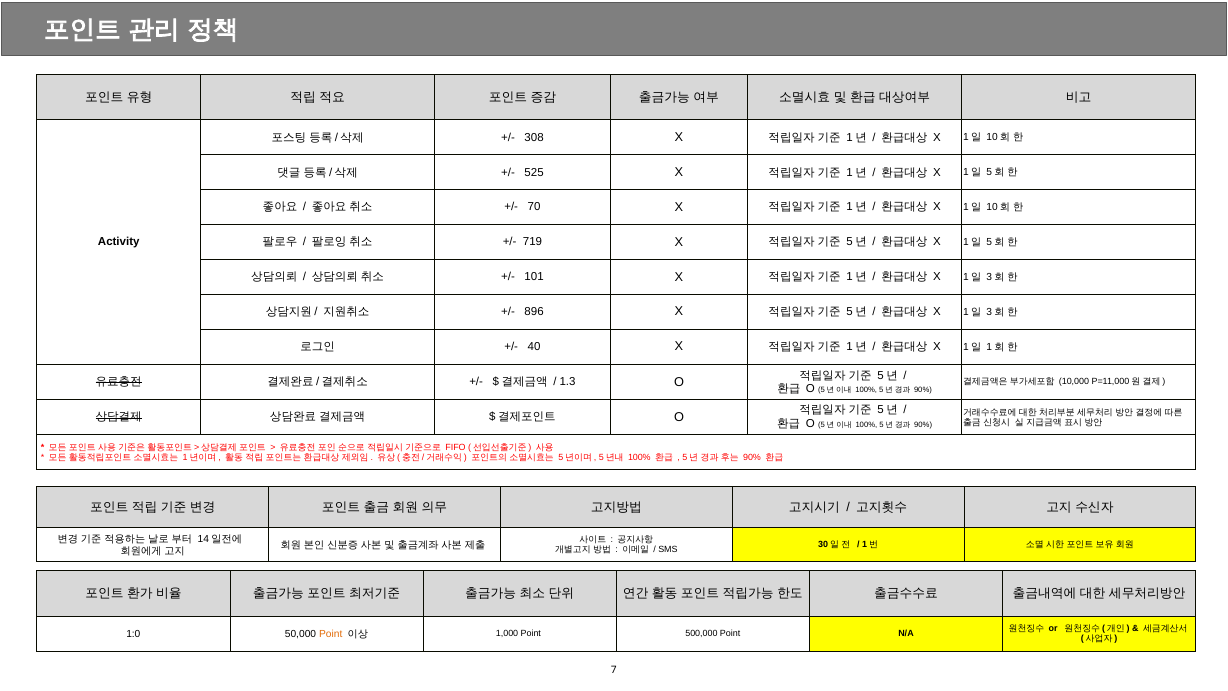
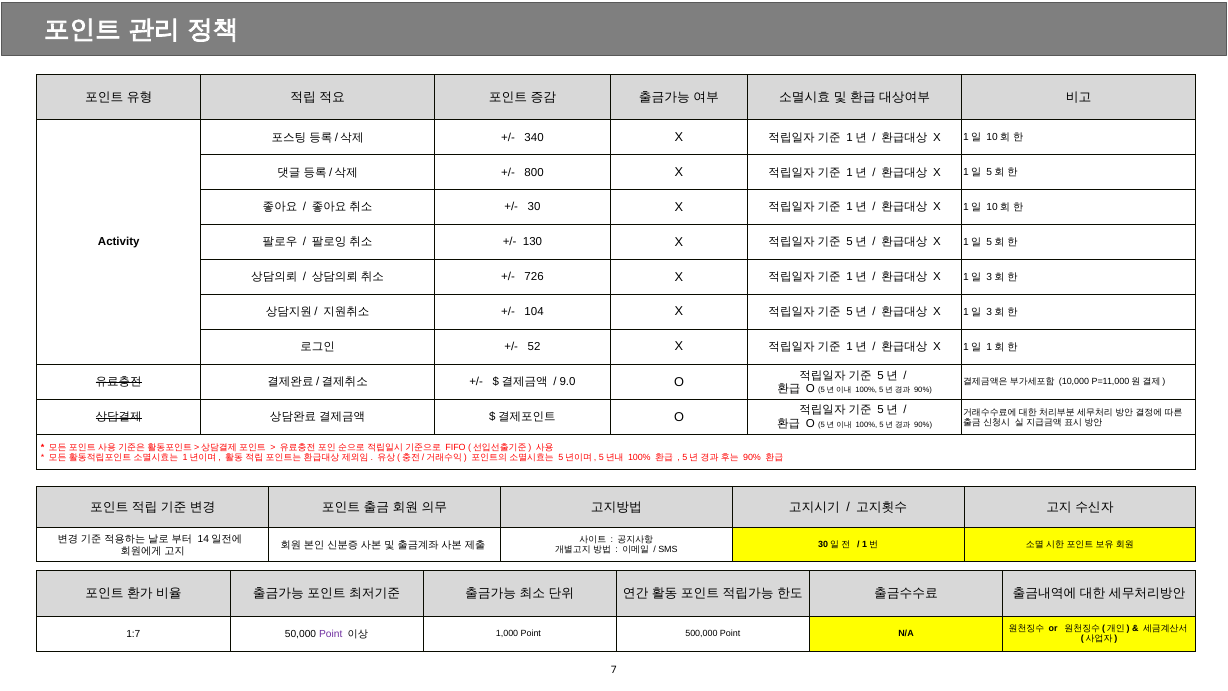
308: 308 -> 340
525: 525 -> 800
70 at (534, 207): 70 -> 30
719: 719 -> 130
101: 101 -> 726
896: 896 -> 104
40: 40 -> 52
1.3: 1.3 -> 9.0
1:0: 1:0 -> 1:7
Point at (331, 634) colour: orange -> purple
